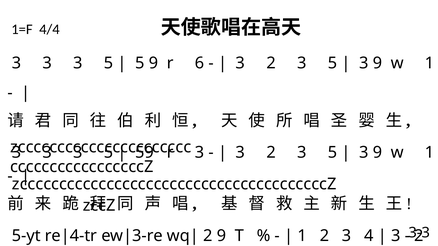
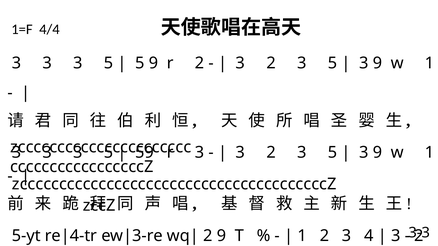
r 6: 6 -> 2
